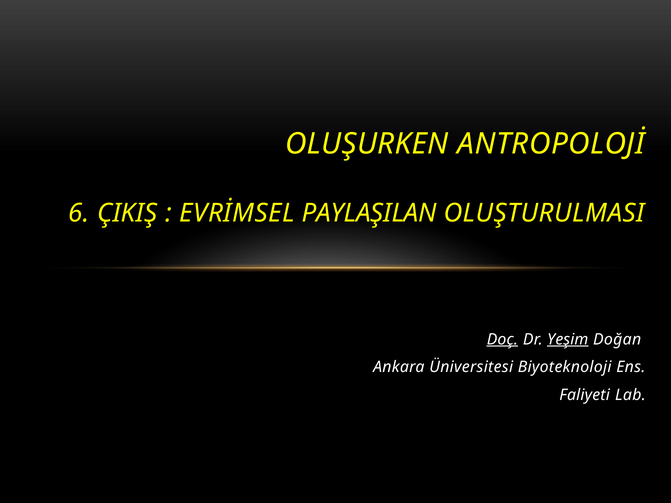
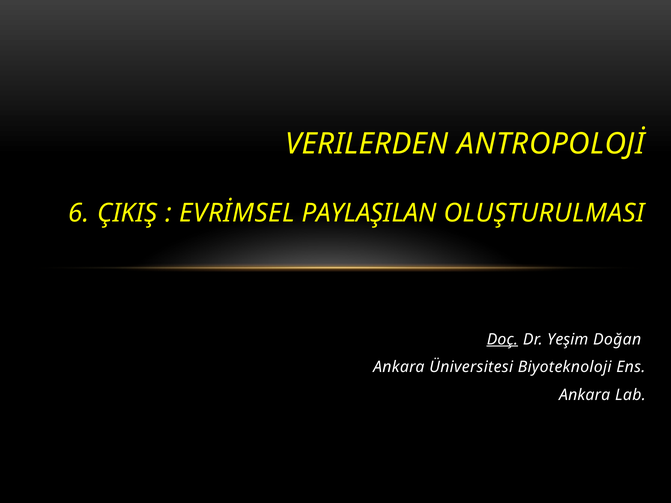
OLUŞURKEN: OLUŞURKEN -> VERILERDEN
Yeşim underline: present -> none
Faliyeti at (585, 395): Faliyeti -> Ankara
